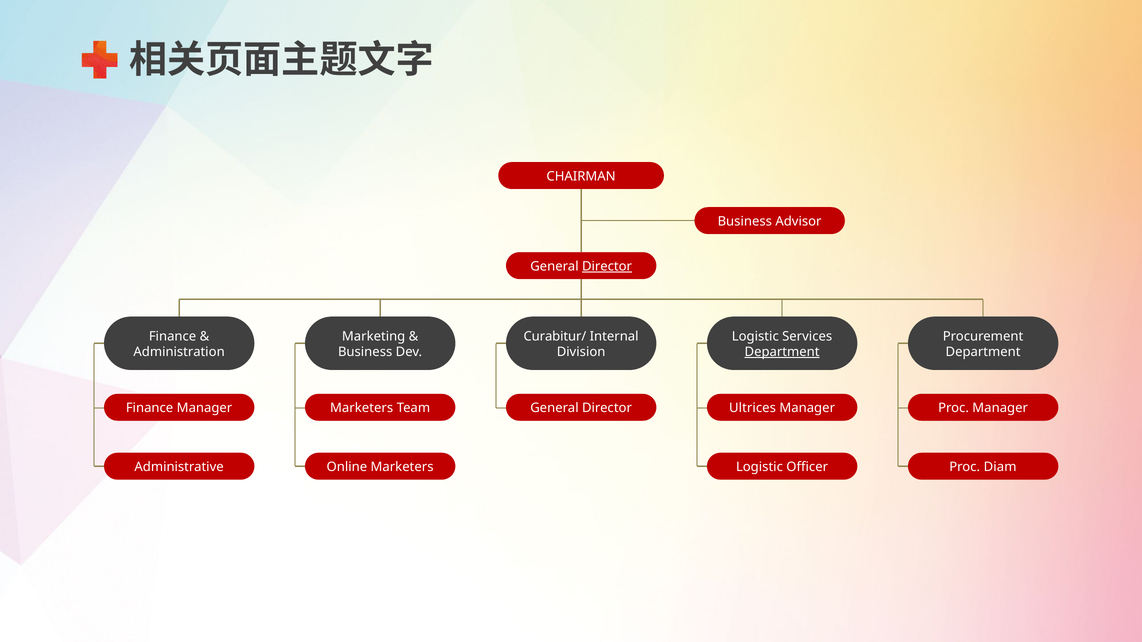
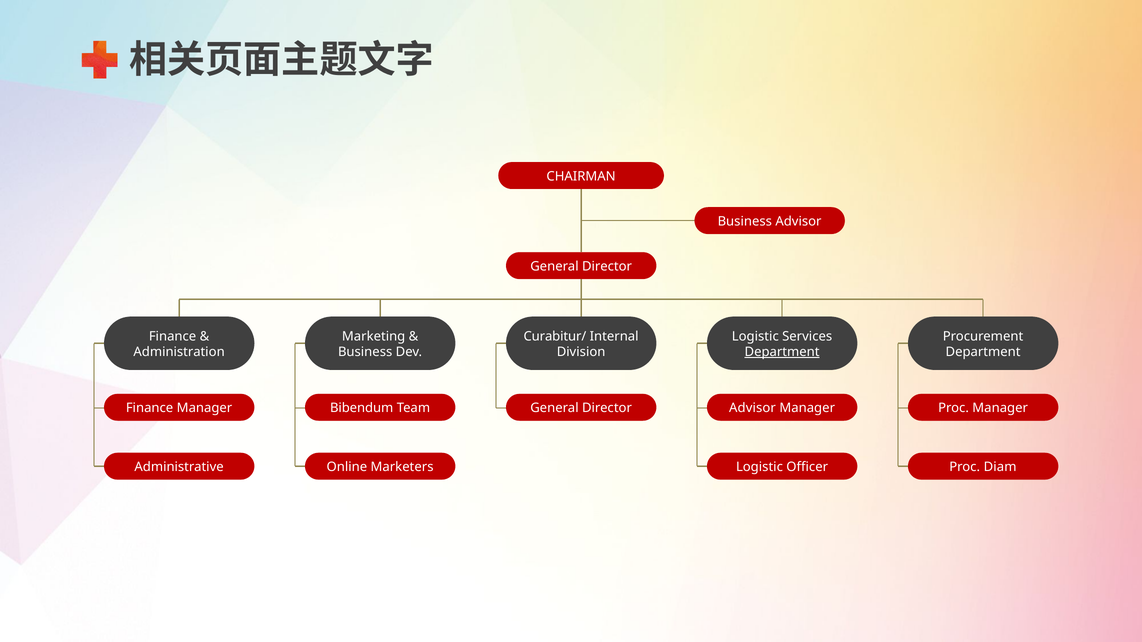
Director at (607, 267) underline: present -> none
Marketers at (362, 408): Marketers -> Bibendum
Ultrices at (753, 408): Ultrices -> Advisor
